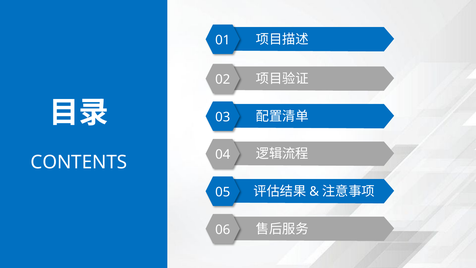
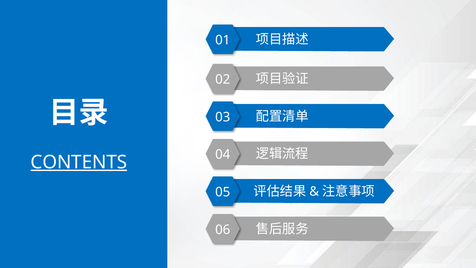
CONTENTS underline: none -> present
